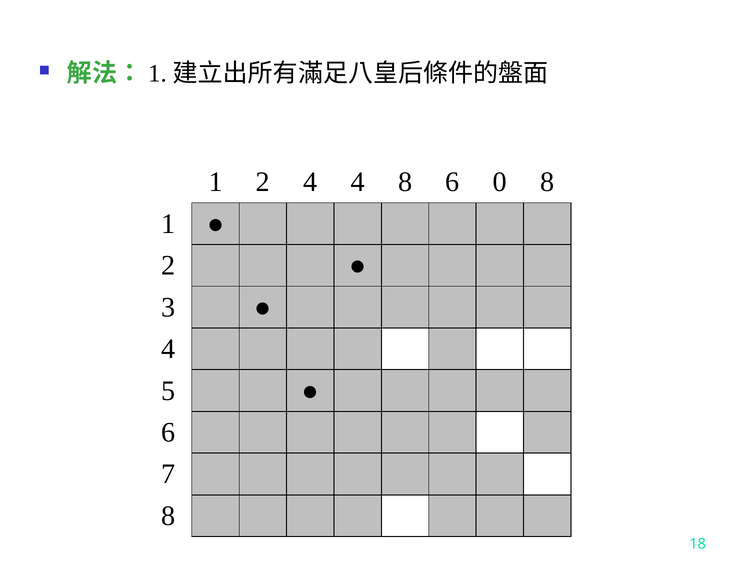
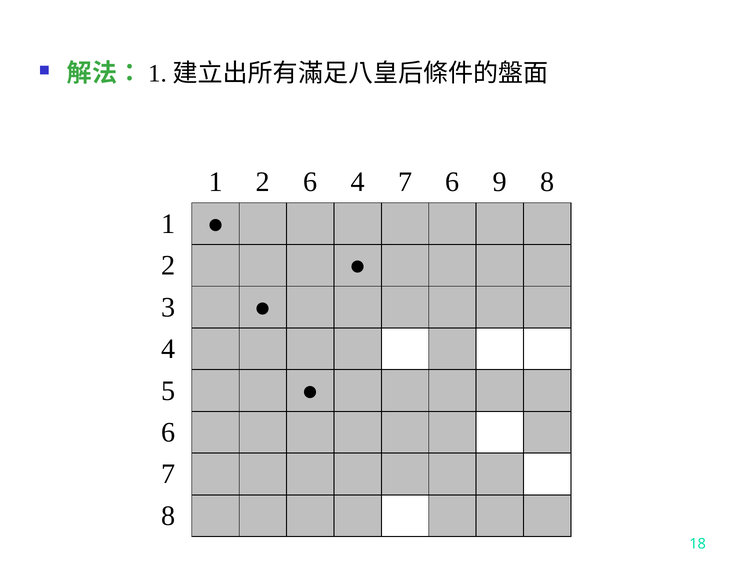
2 4: 4 -> 6
4 8: 8 -> 7
0: 0 -> 9
